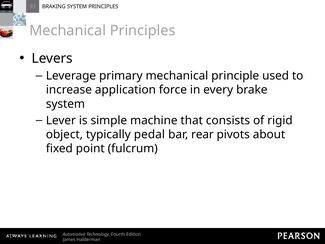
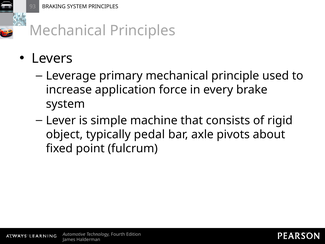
rear: rear -> axle
